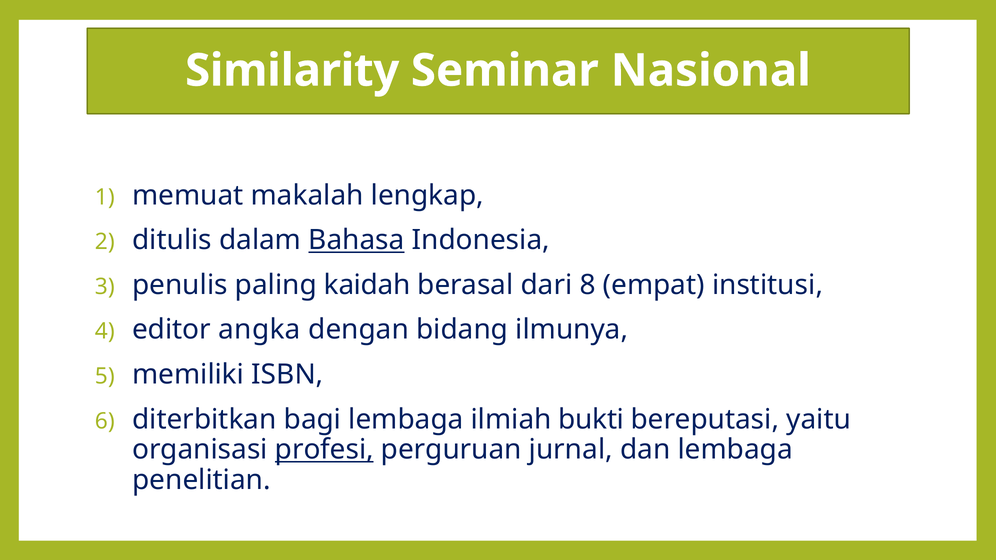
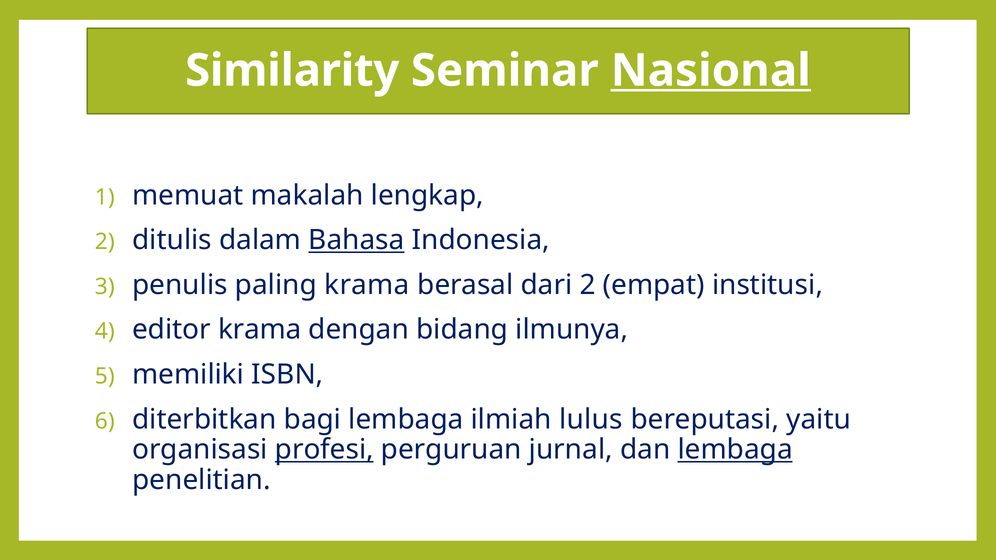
Nasional underline: none -> present
paling kaidah: kaidah -> krama
dari 8: 8 -> 2
editor angka: angka -> krama
bukti: bukti -> lulus
lembaga at (735, 450) underline: none -> present
